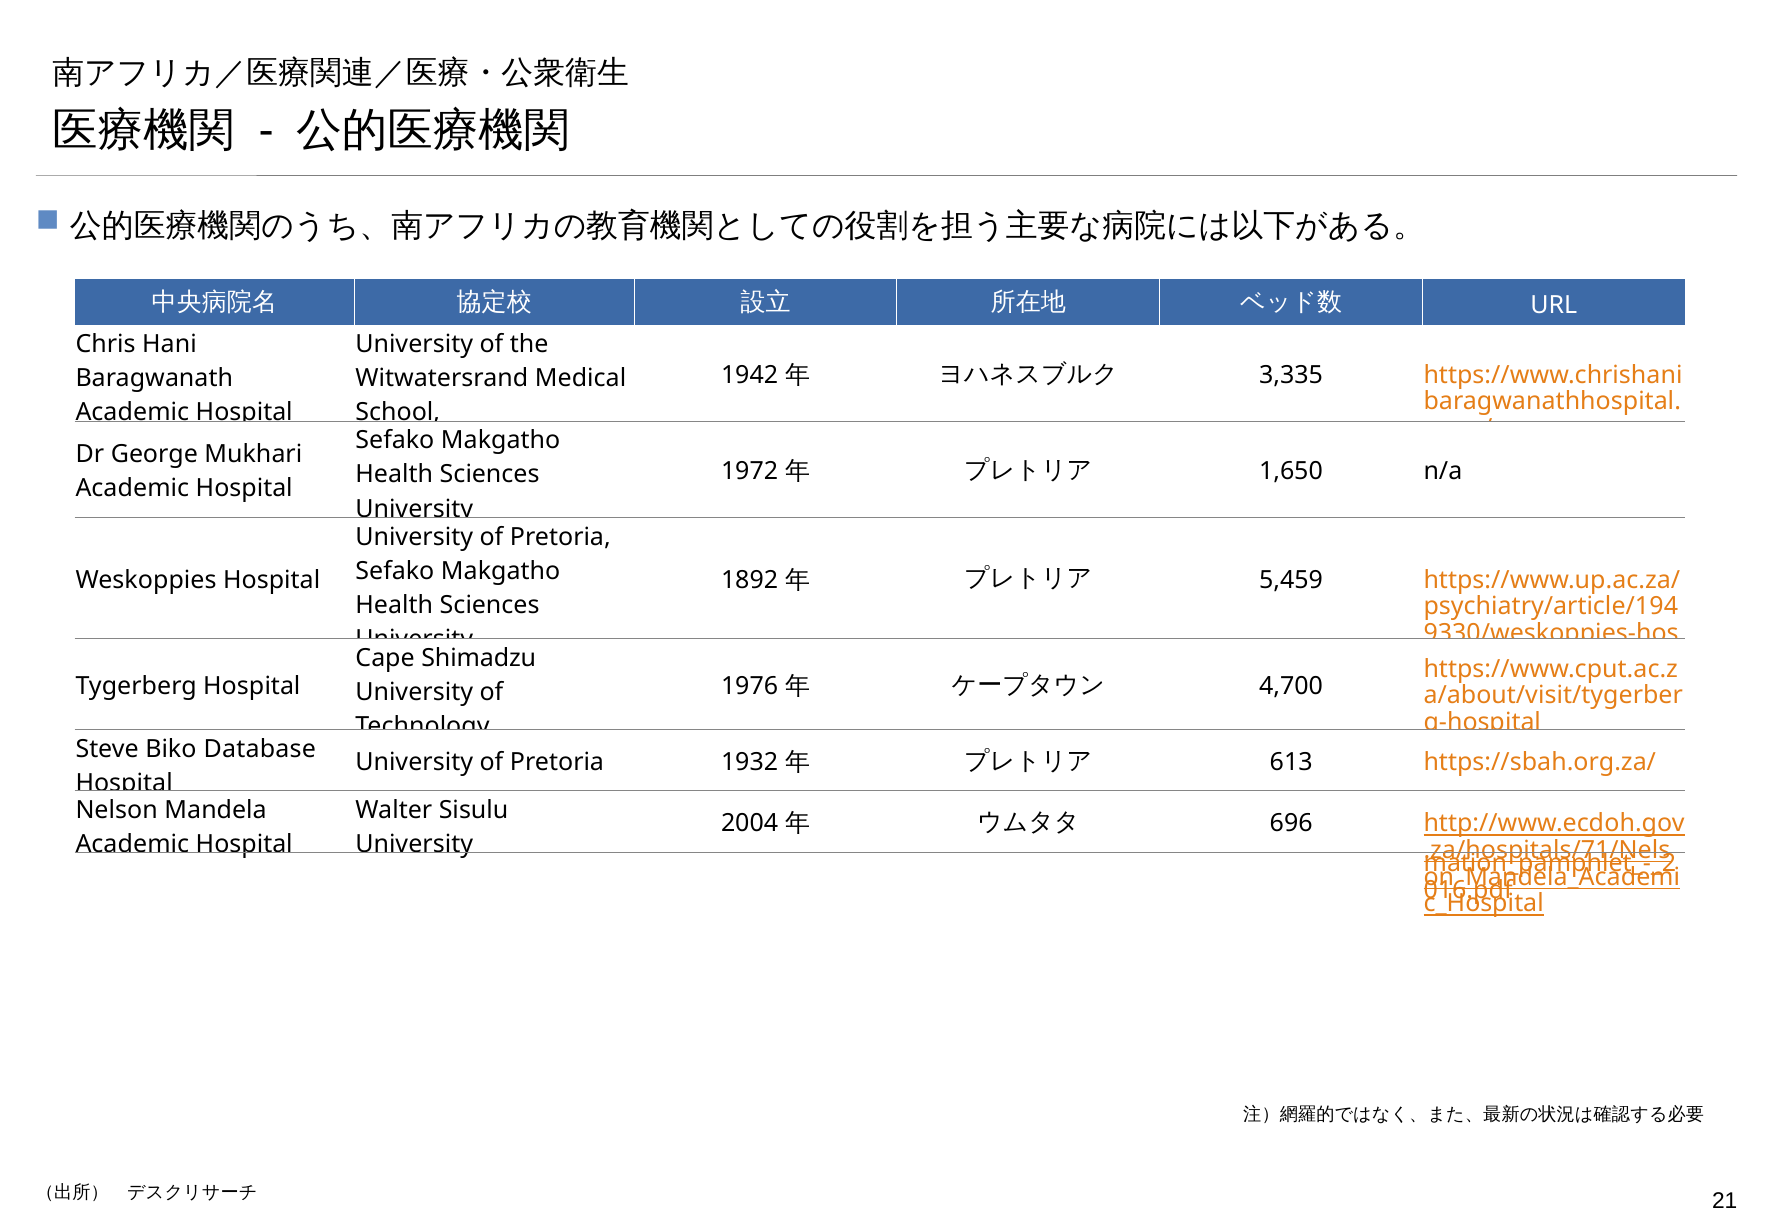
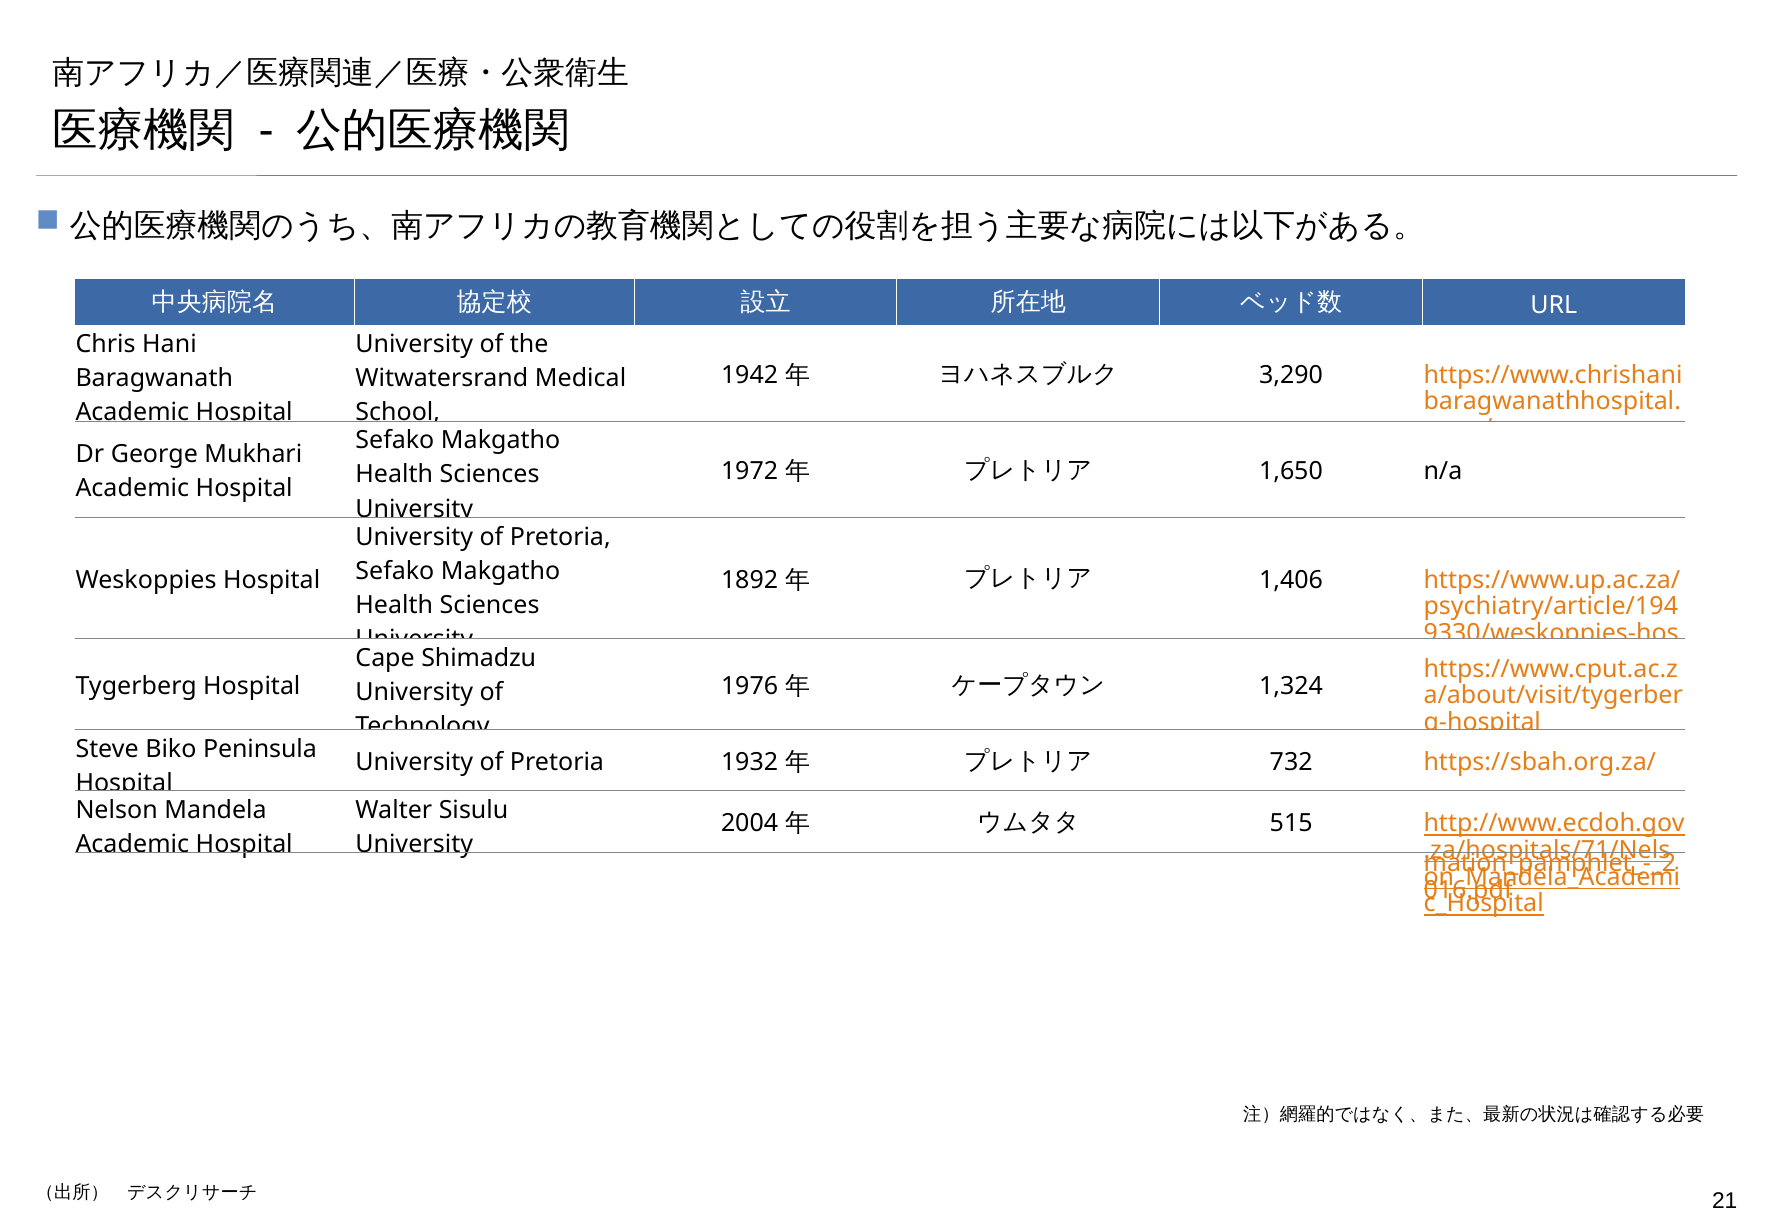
3,335: 3,335 -> 3,290
5,459: 5,459 -> 1,406
4,700: 4,700 -> 1,324
Database: Database -> Peninsula
613: 613 -> 732
696: 696 -> 515
